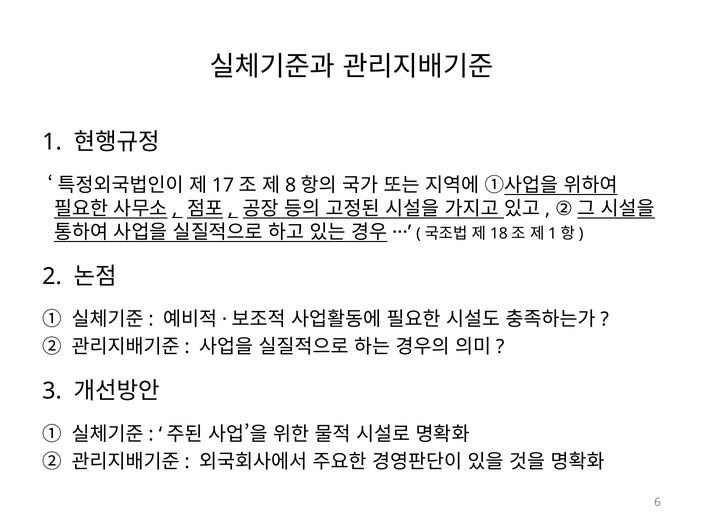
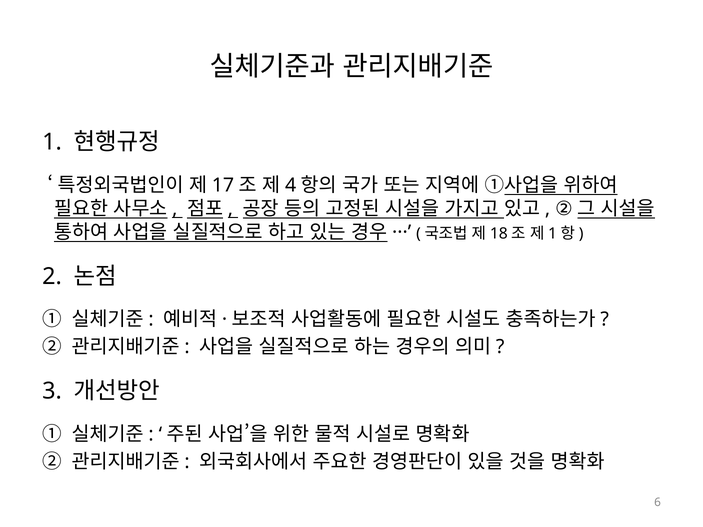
8: 8 -> 4
